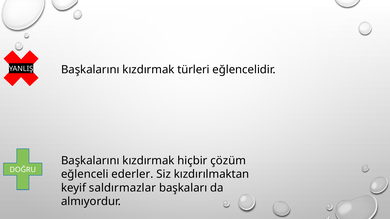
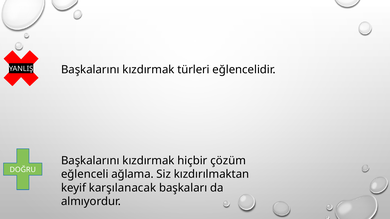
ederler: ederler -> ağlama
saldırmazlar: saldırmazlar -> karşılanacak
